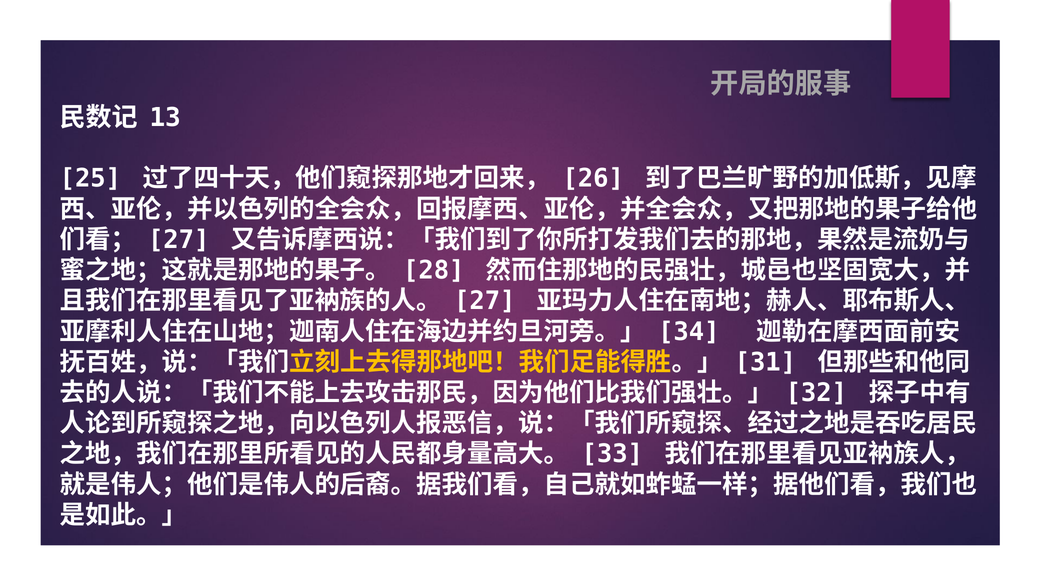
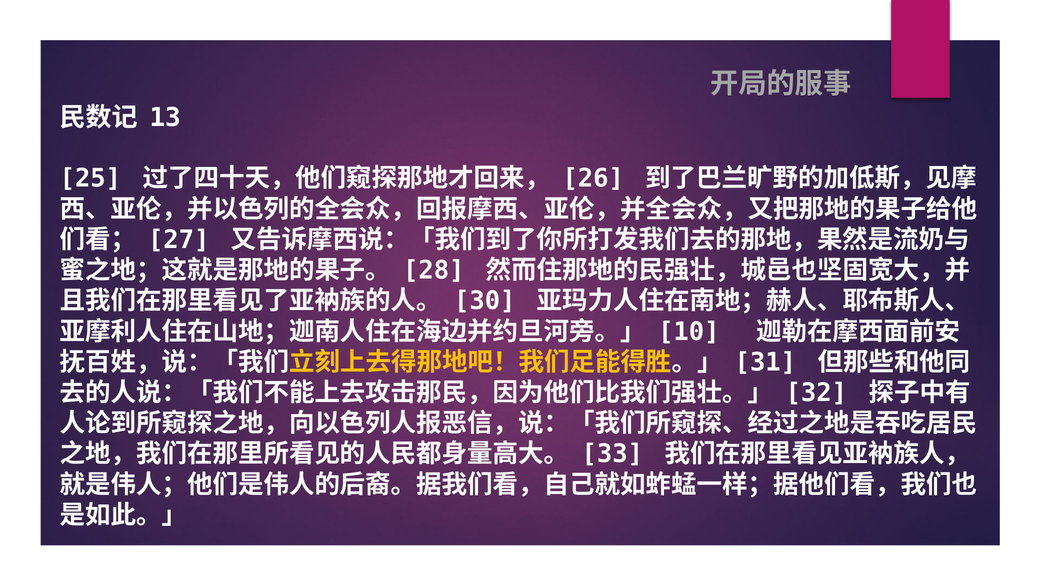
27 at (485, 301): 27 -> 30
34: 34 -> 10
